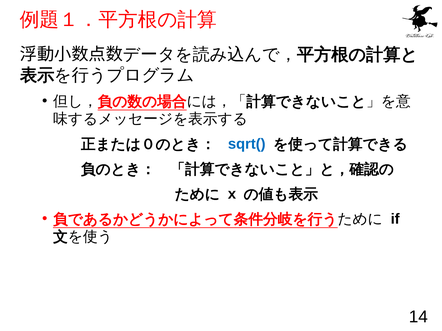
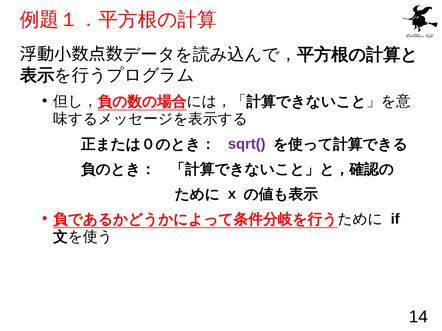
sqrt( colour: blue -> purple
